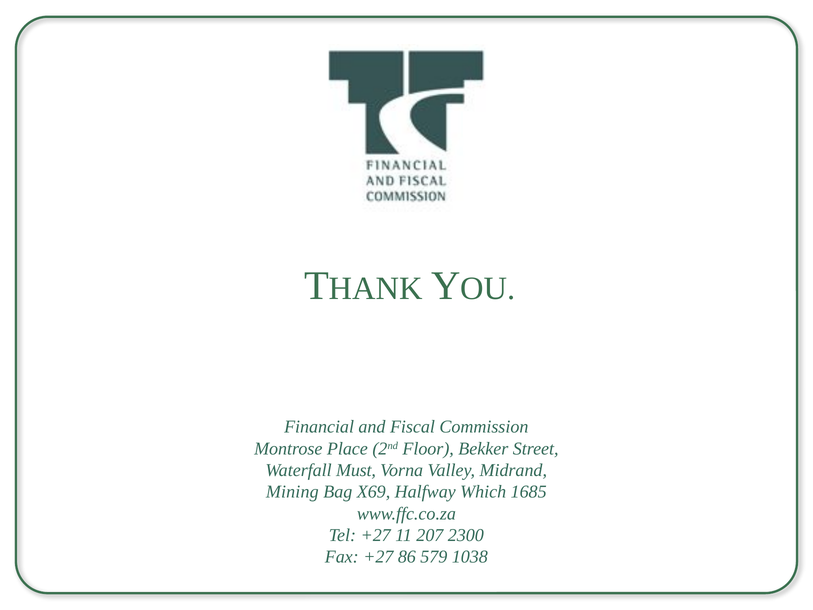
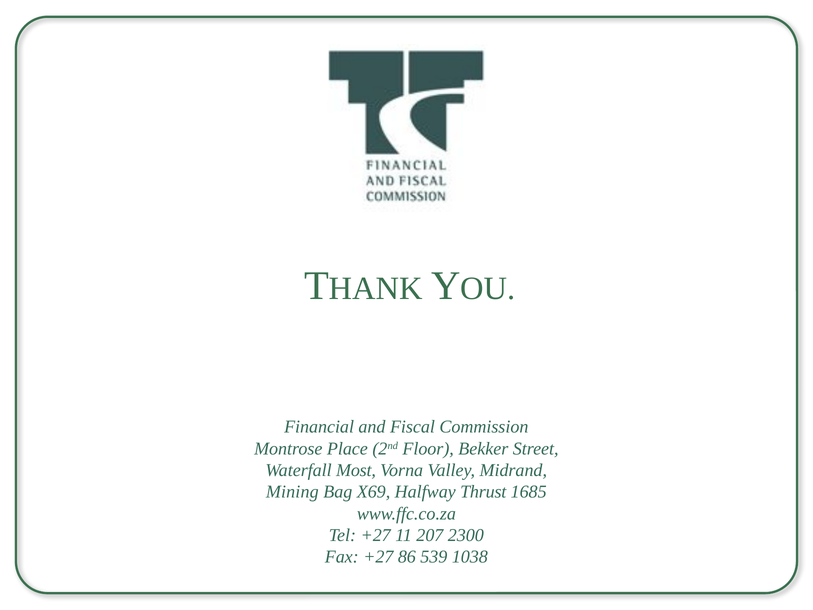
Must: Must -> Most
Which: Which -> Thrust
579: 579 -> 539
